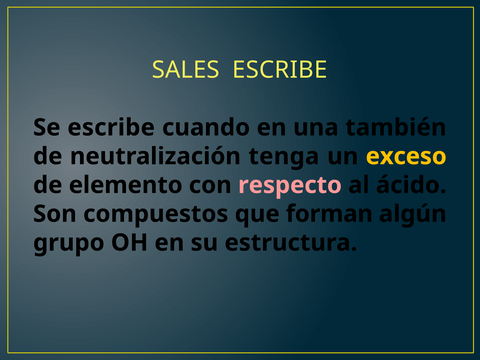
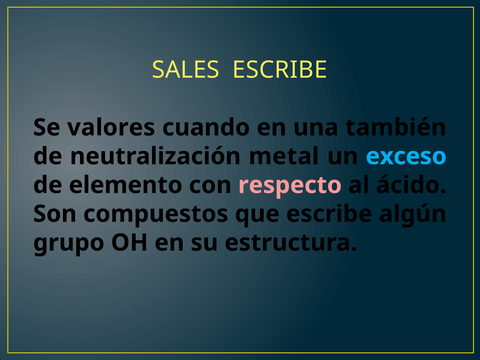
Se escribe: escribe -> valores
tenga: tenga -> metal
exceso colour: yellow -> light blue
que forman: forman -> escribe
